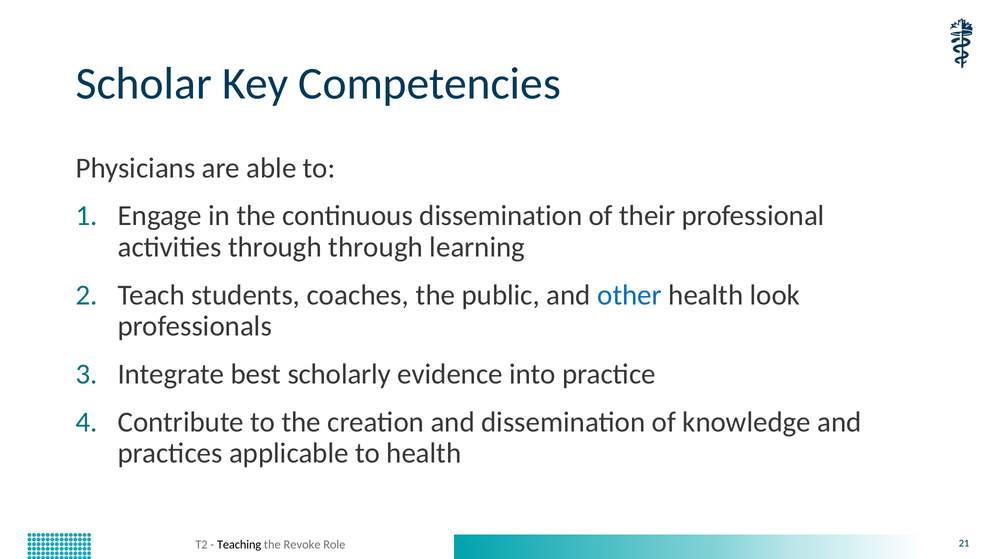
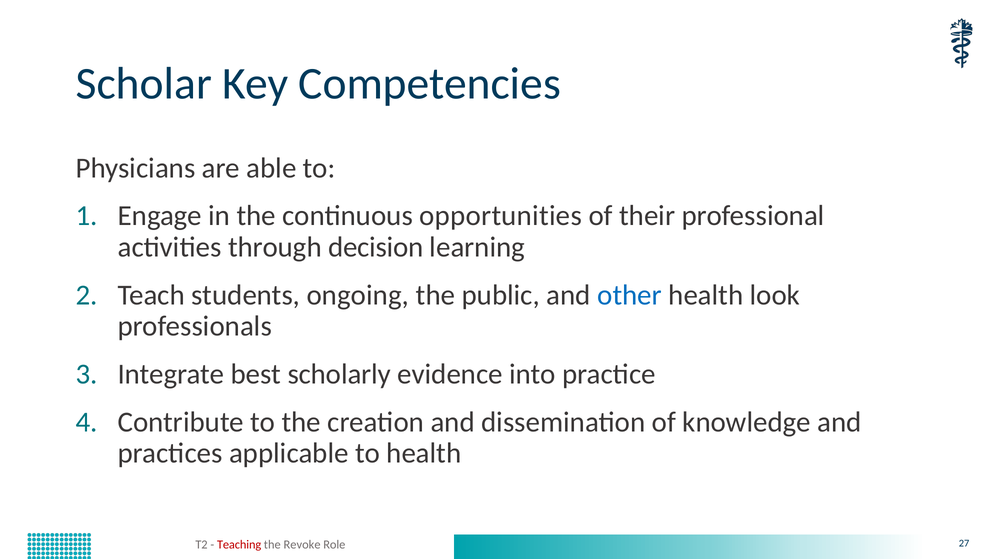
continuous dissemination: dissemination -> opportunities
through through: through -> decision
coaches: coaches -> ongoing
Teaching colour: black -> red
21: 21 -> 27
